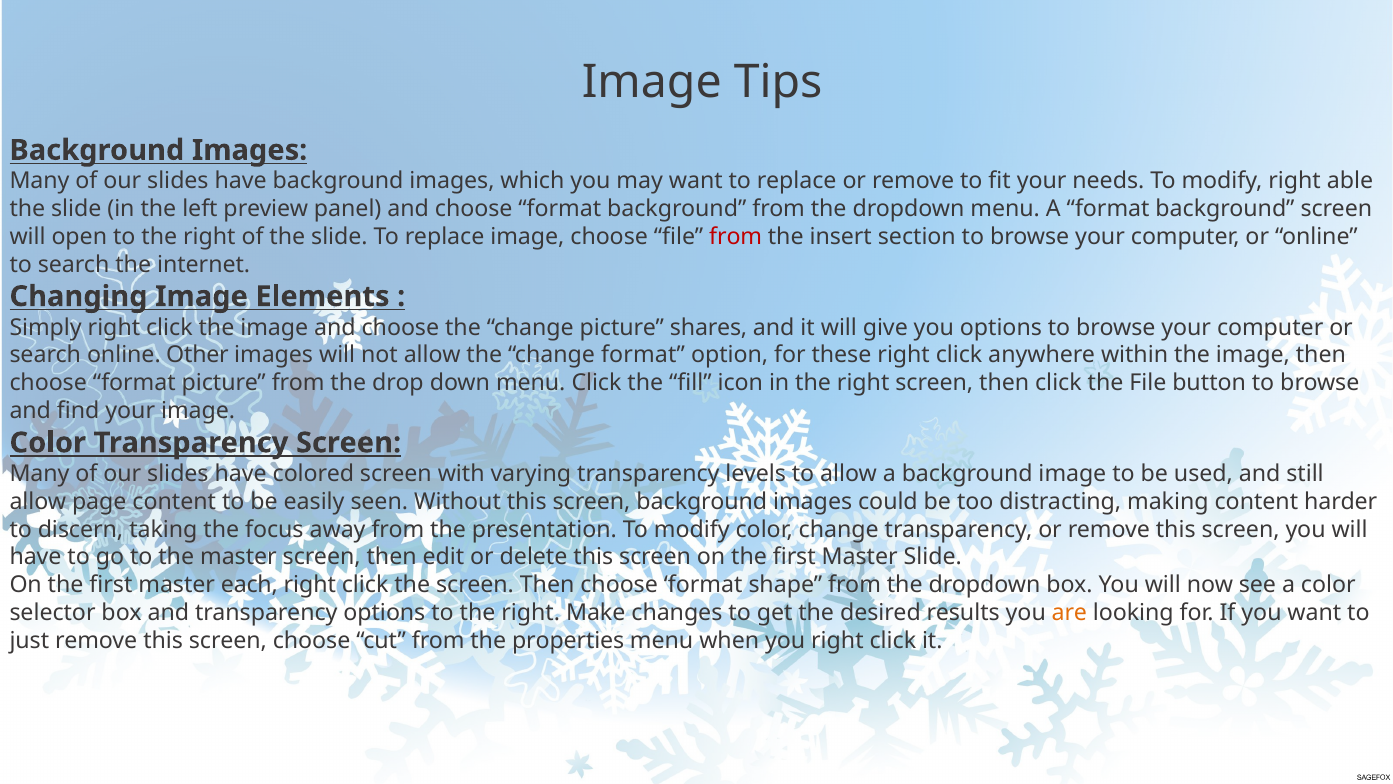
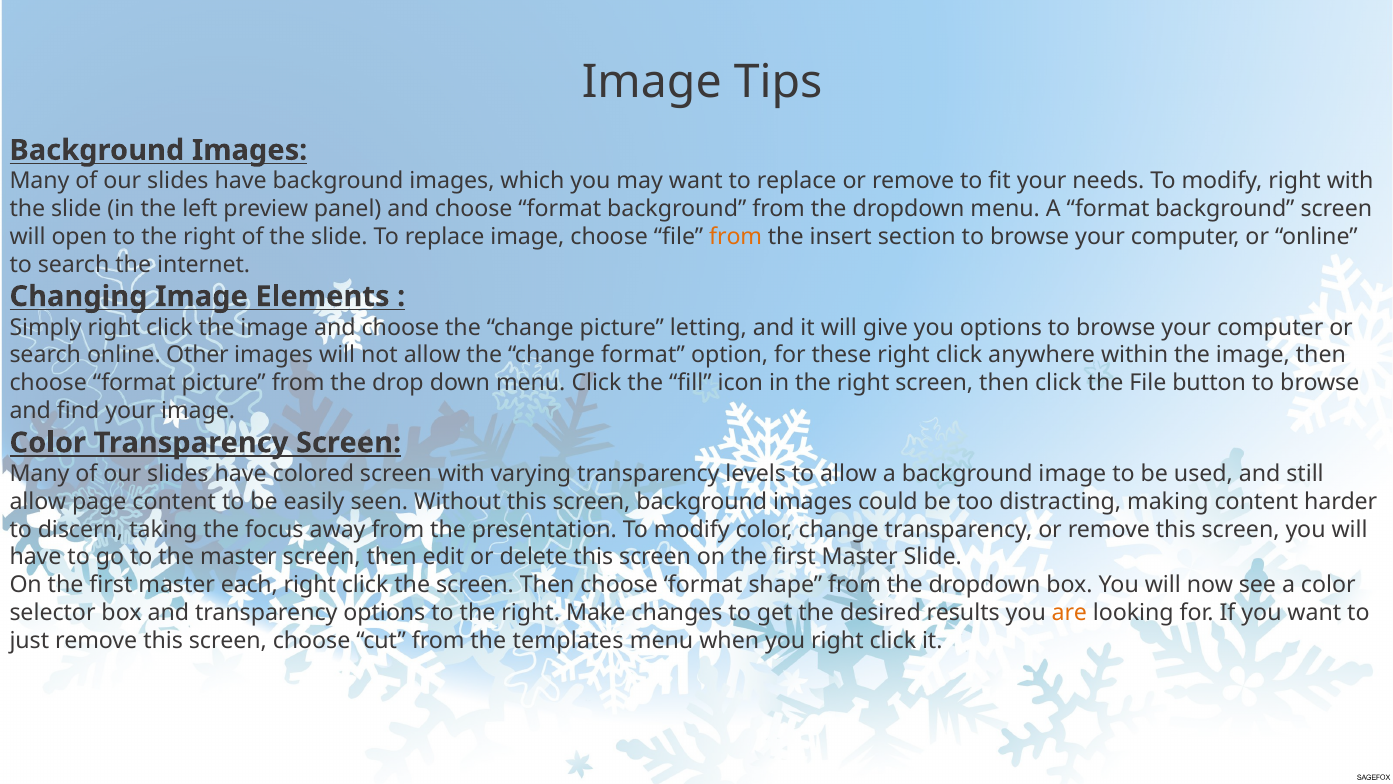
right able: able -> with
from at (736, 237) colour: red -> orange
shares: shares -> letting
properties: properties -> templates
